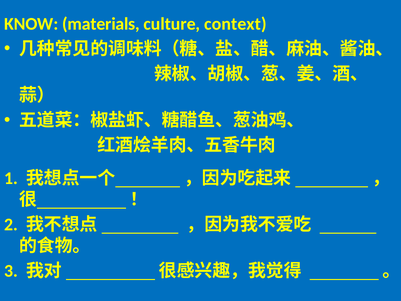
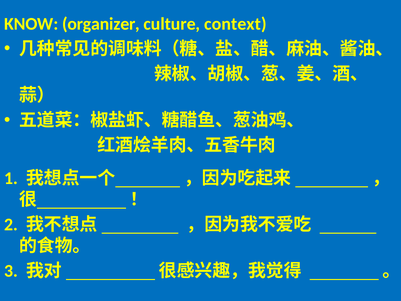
materials: materials -> organizer
